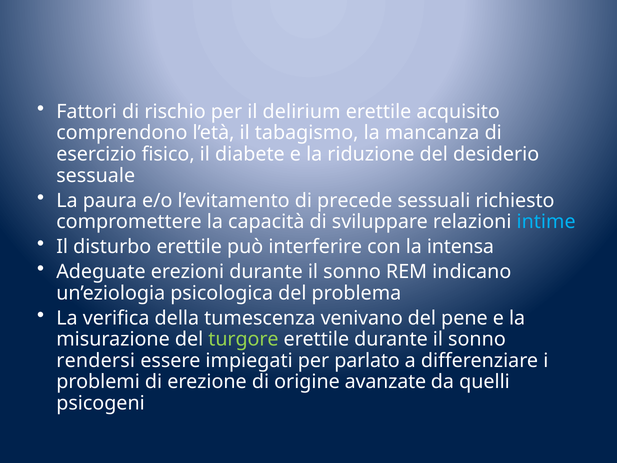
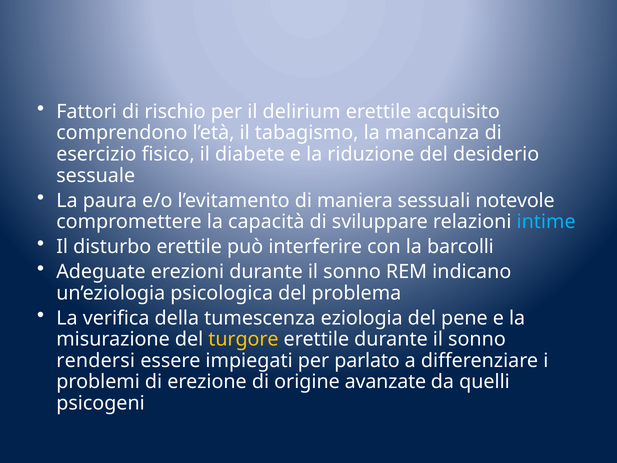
precede: precede -> maniera
richiesto: richiesto -> notevole
intensa: intensa -> barcolli
venivano: venivano -> eziologia
turgore colour: light green -> yellow
